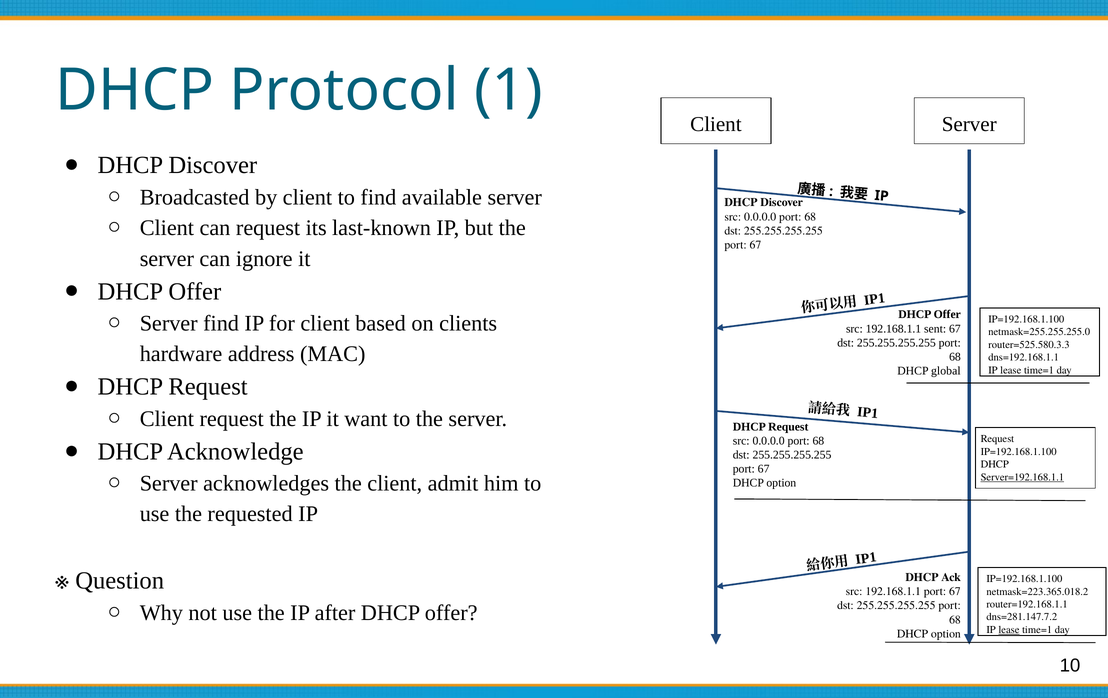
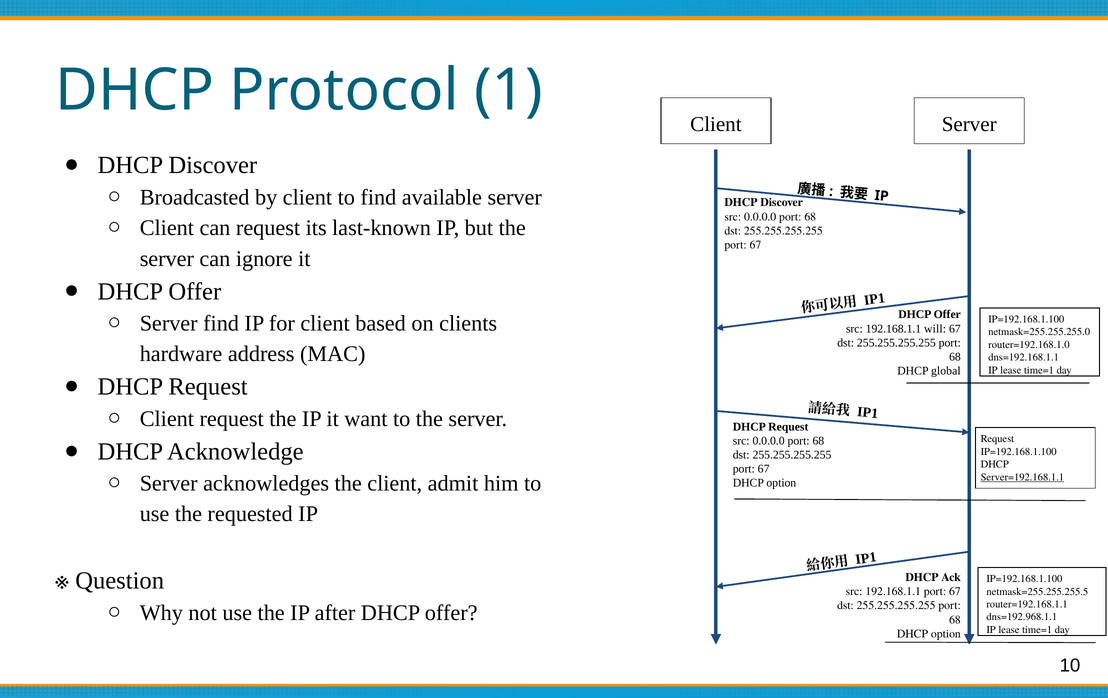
sent: sent -> will
router=525.580.3.3: router=525.580.3.3 -> router=192.168.1.0
netmask=223.365.018.2: netmask=223.365.018.2 -> netmask=255.255.255.5
dns=281.147.7.2: dns=281.147.7.2 -> dns=192.968.1.1
lease at (1009, 630) underline: present -> none
